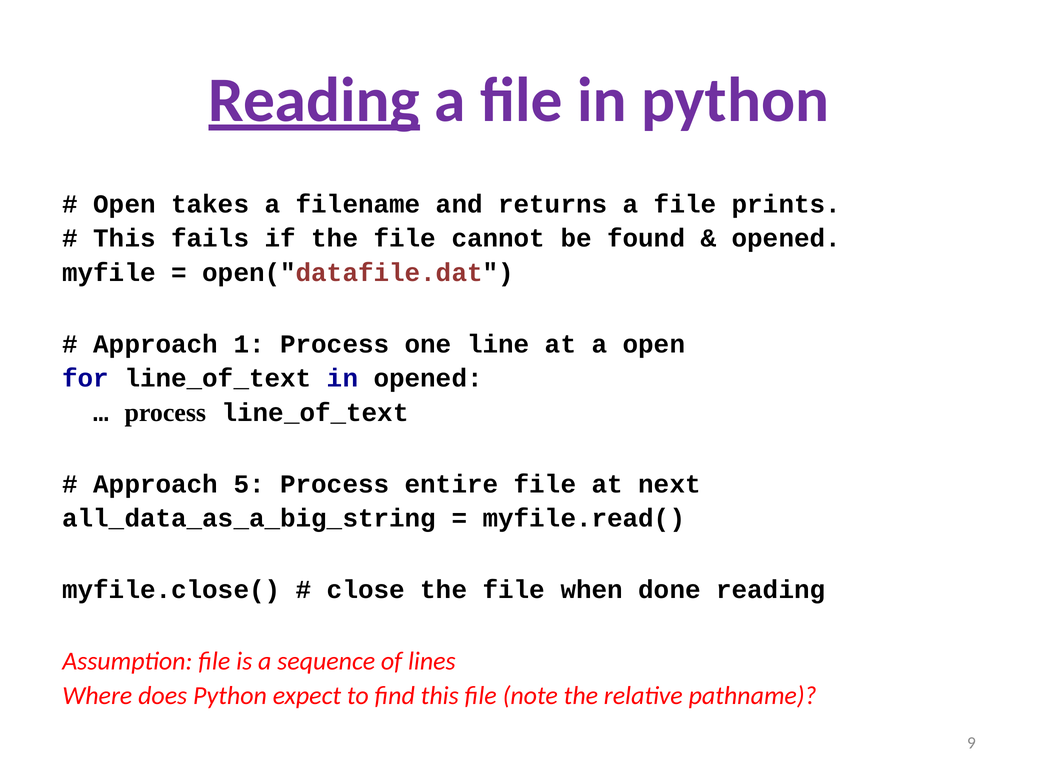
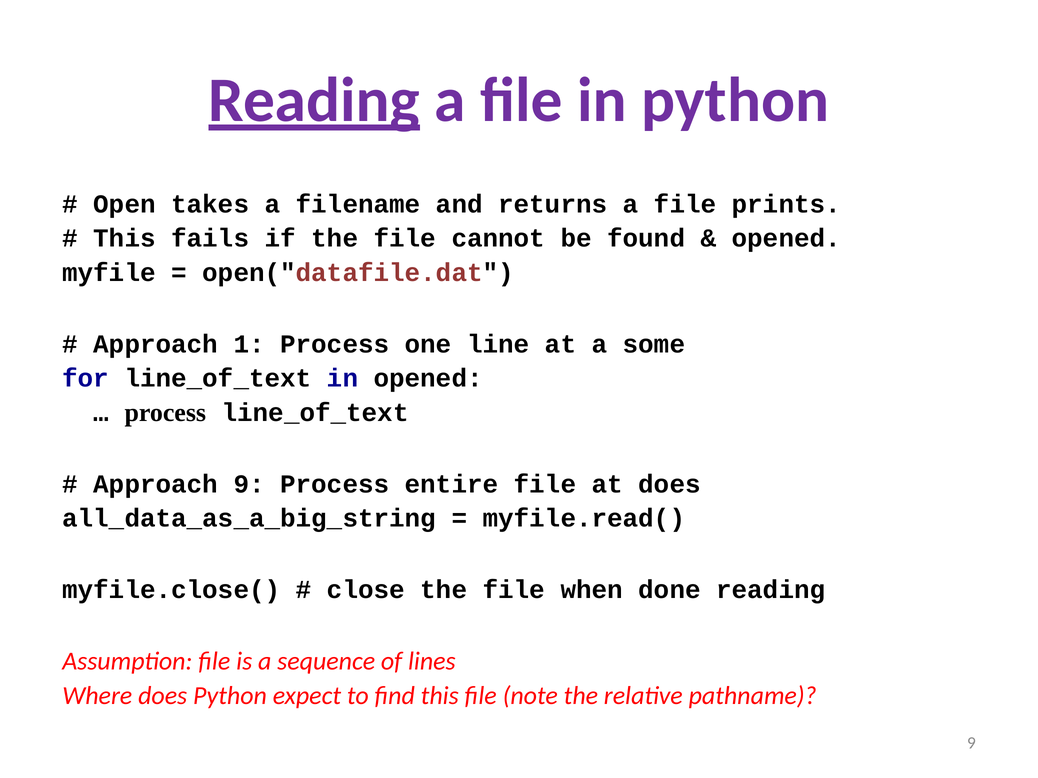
a open: open -> some
Approach 5: 5 -> 9
at next: next -> does
